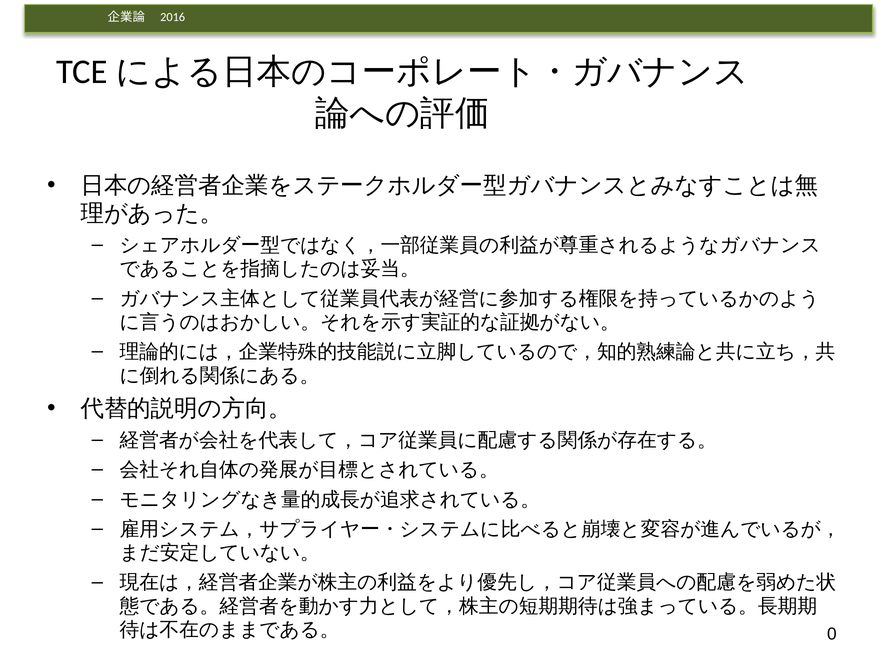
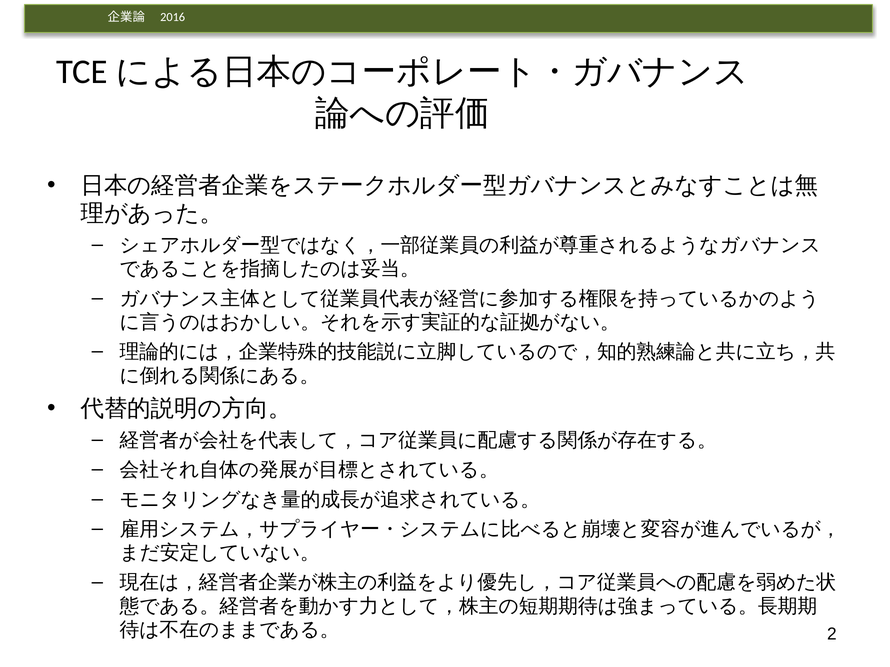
0: 0 -> 2
